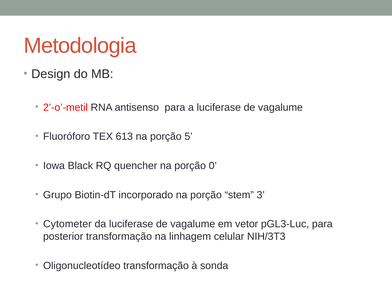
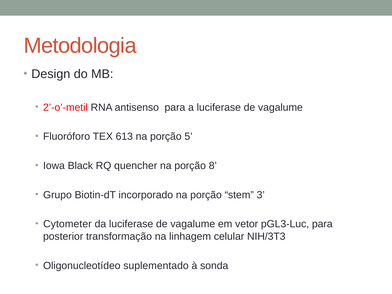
0: 0 -> 8
Oligonucleotídeo transformação: transformação -> suplementado
